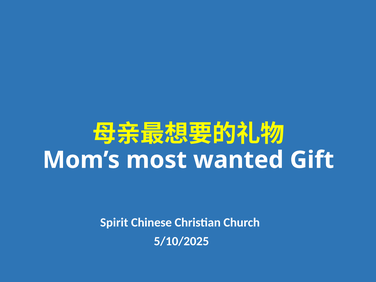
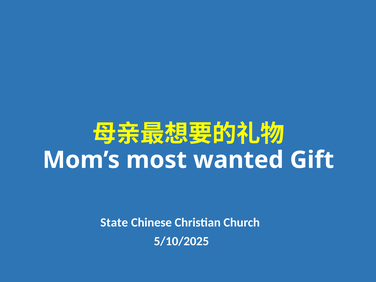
Spirit: Spirit -> State
